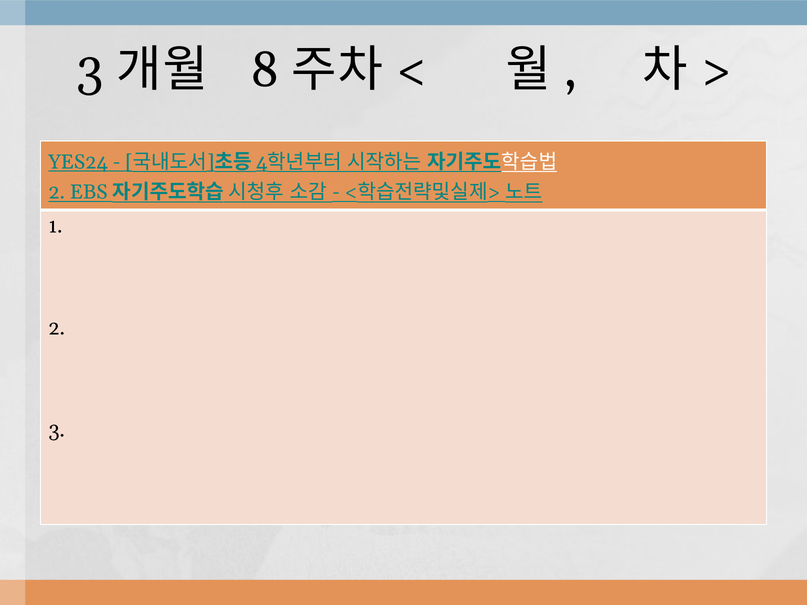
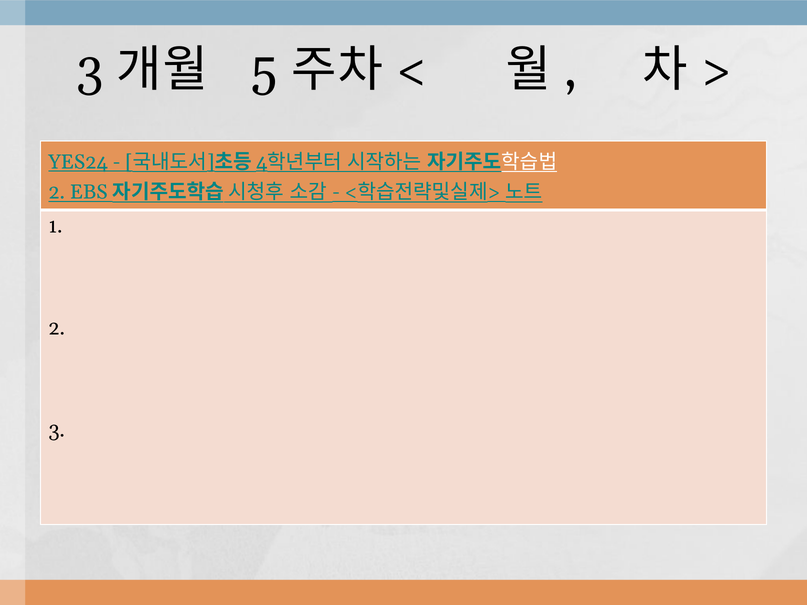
8: 8 -> 5
